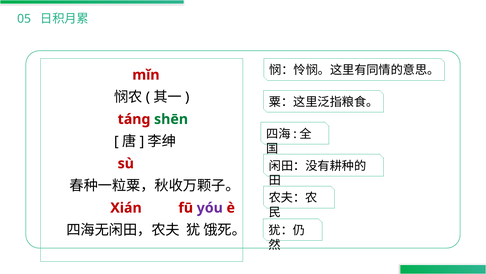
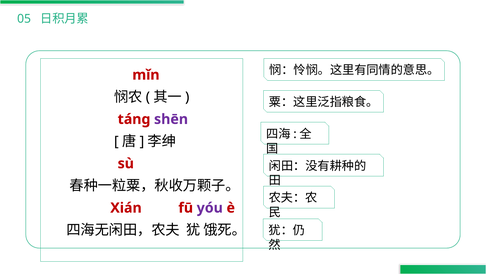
shēn colour: green -> purple
